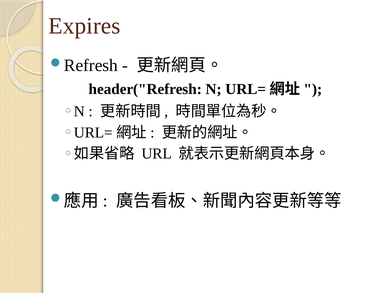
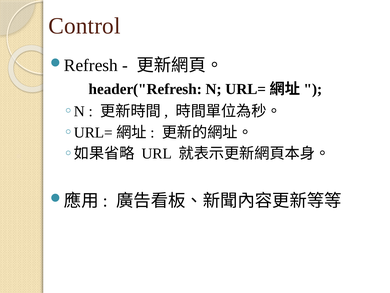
Expires: Expires -> Control
